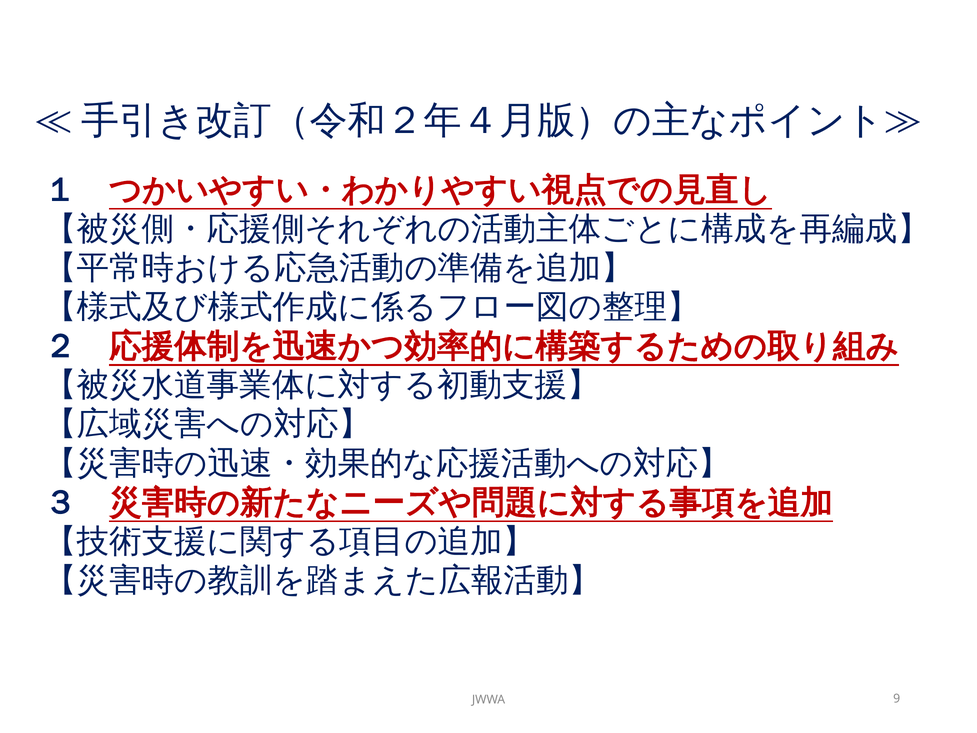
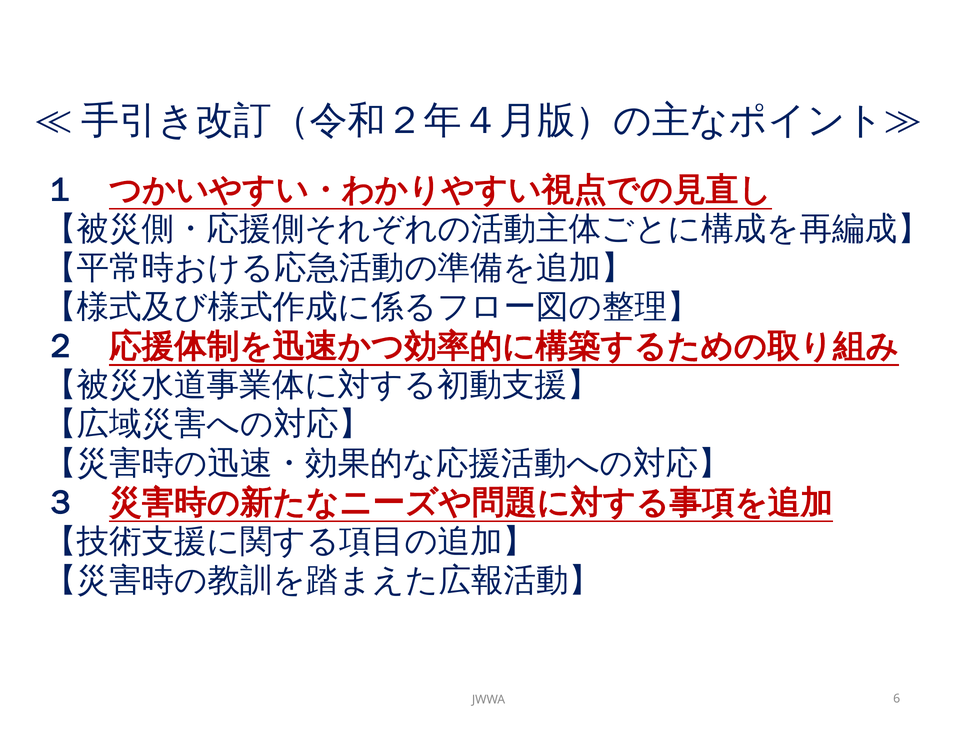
9: 9 -> 6
